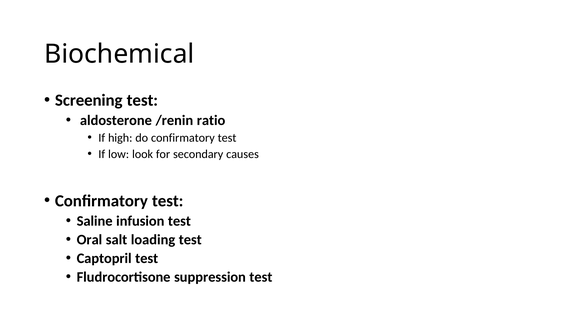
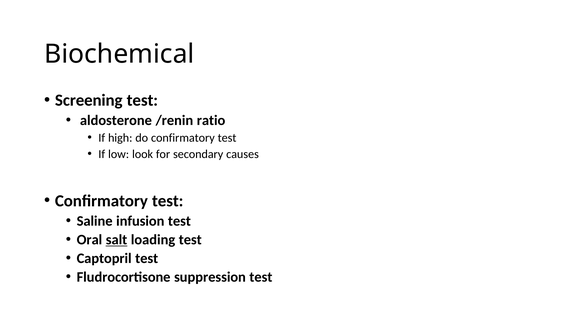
salt underline: none -> present
